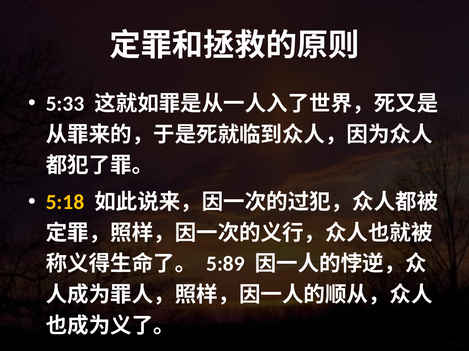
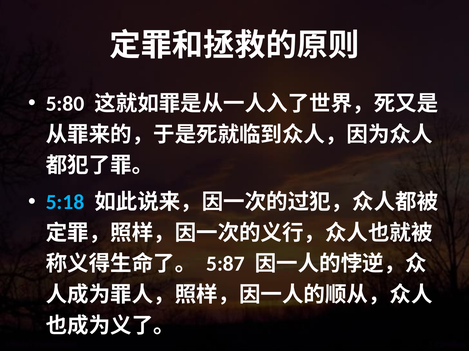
5:33: 5:33 -> 5:80
5:18 colour: yellow -> light blue
5:89: 5:89 -> 5:87
